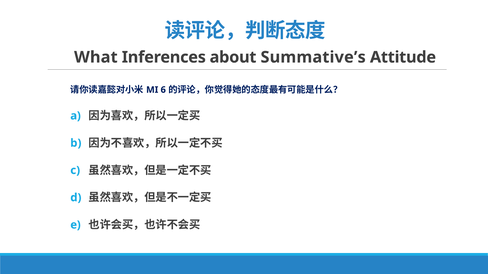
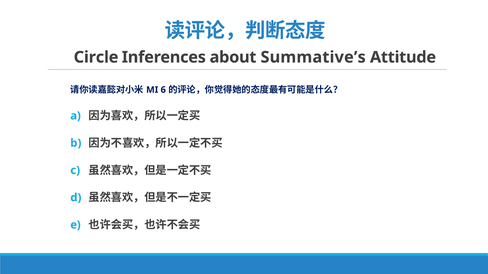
What: What -> Circle
